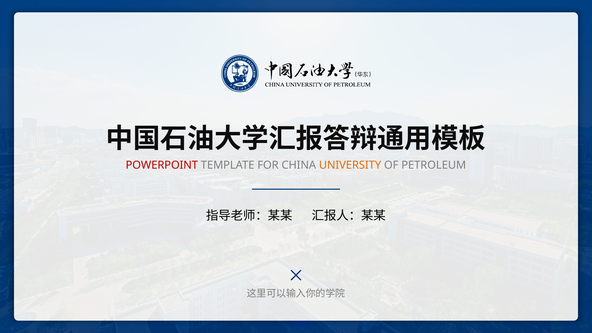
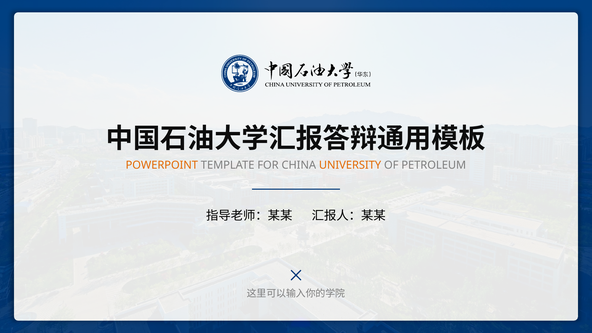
POWERPOINT colour: red -> orange
